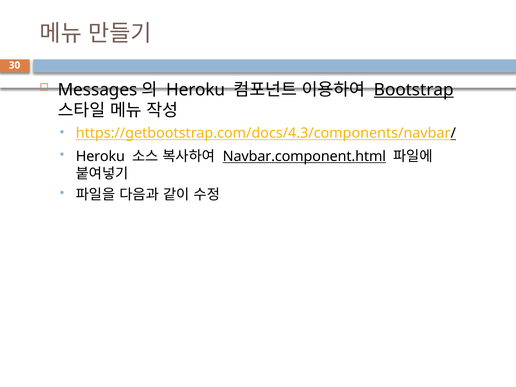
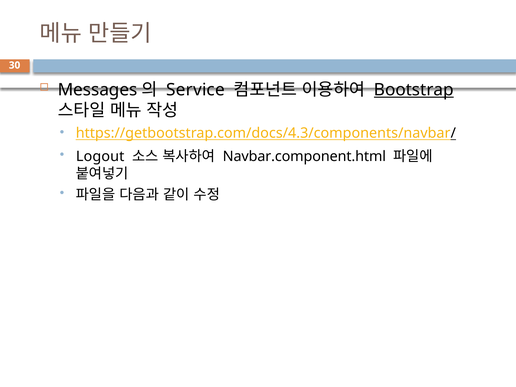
Heroku at (196, 90): Heroku -> Service
Heroku at (100, 157): Heroku -> Logout
Navbar.component.html underline: present -> none
